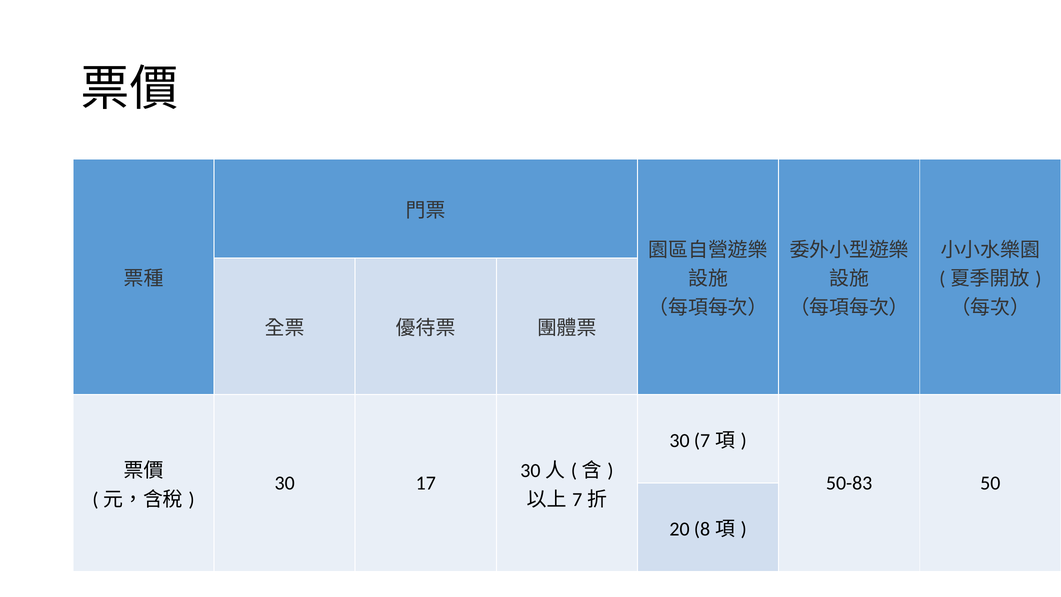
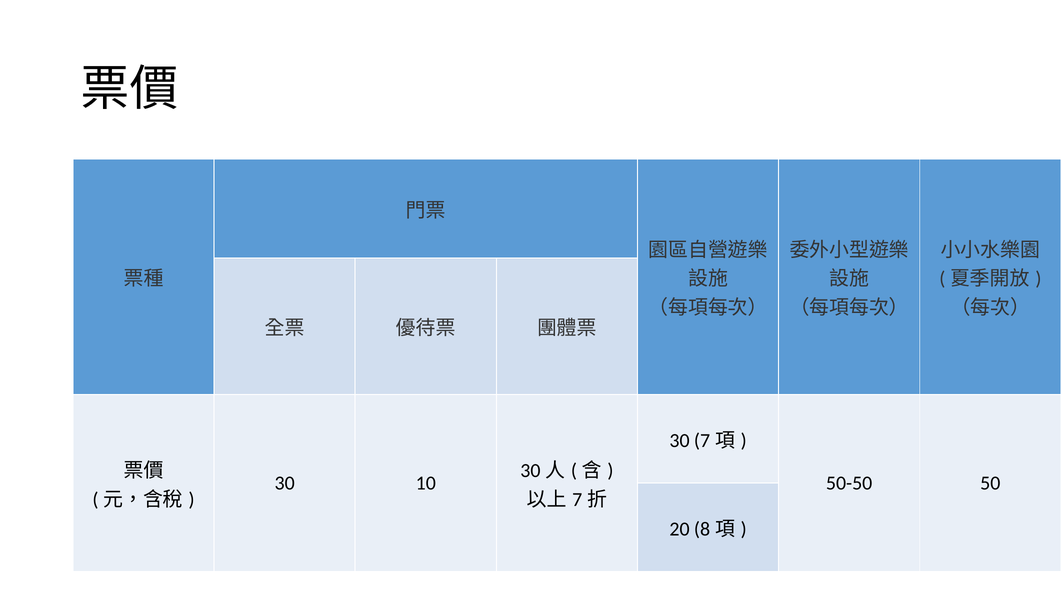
17: 17 -> 10
50-83: 50-83 -> 50-50
